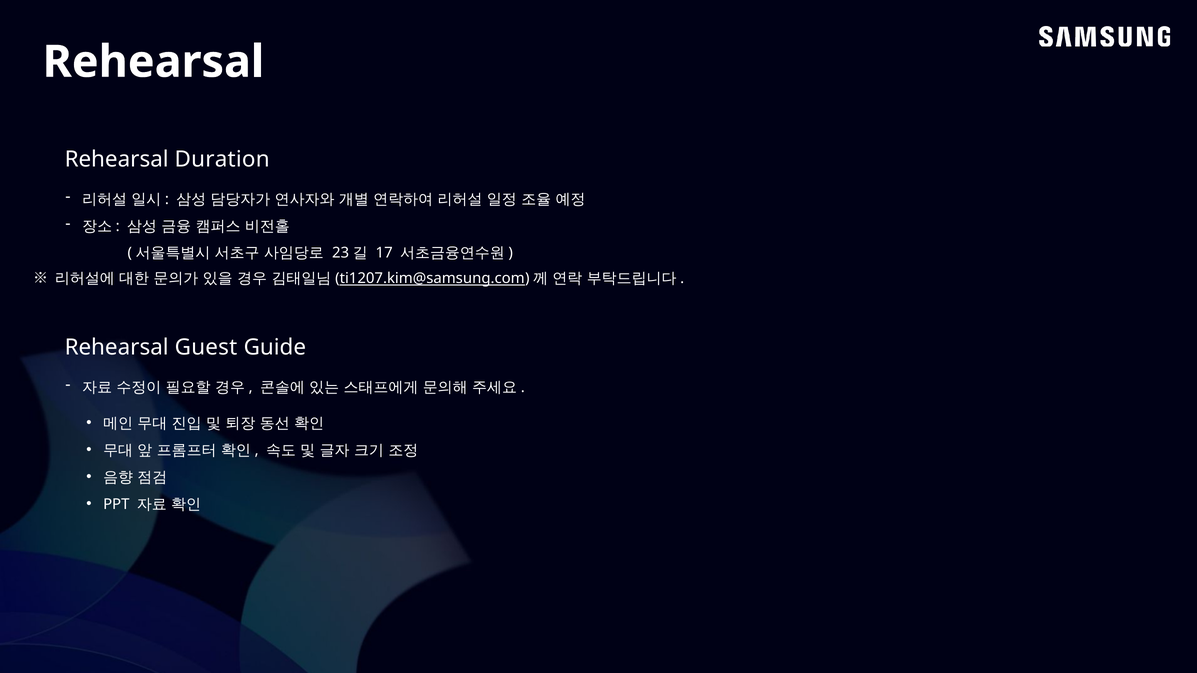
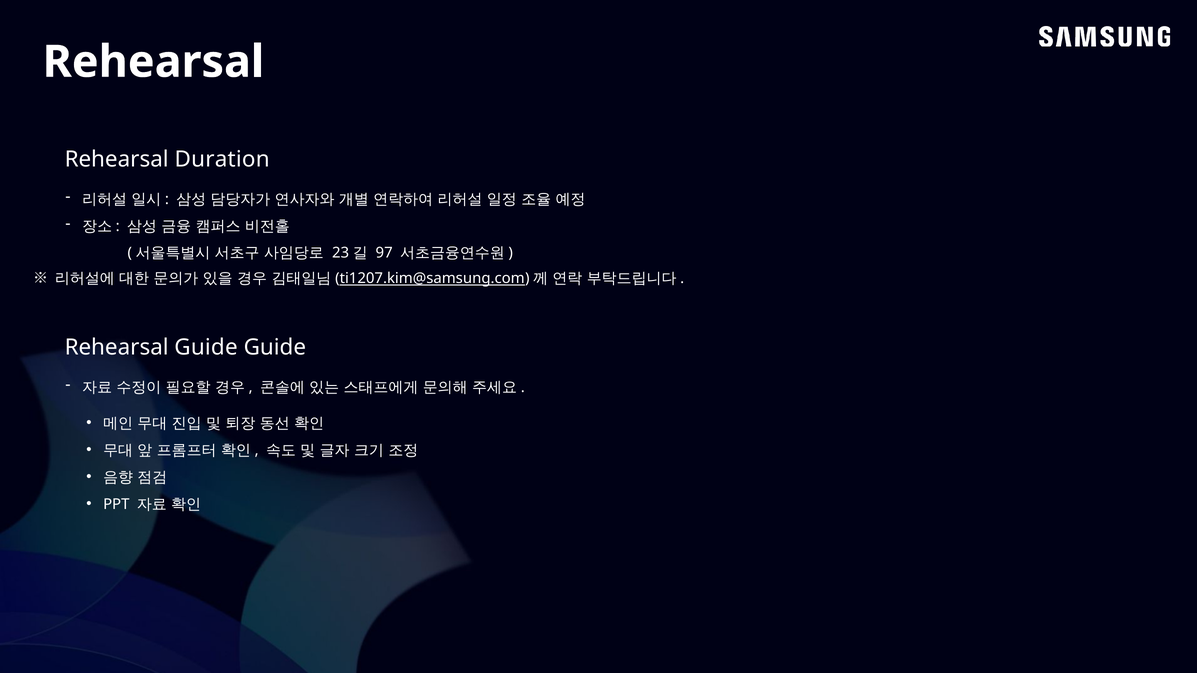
17: 17 -> 97
Rehearsal Guest: Guest -> Guide
